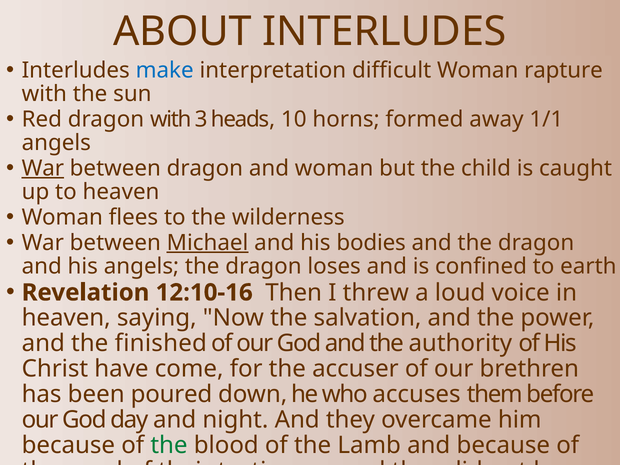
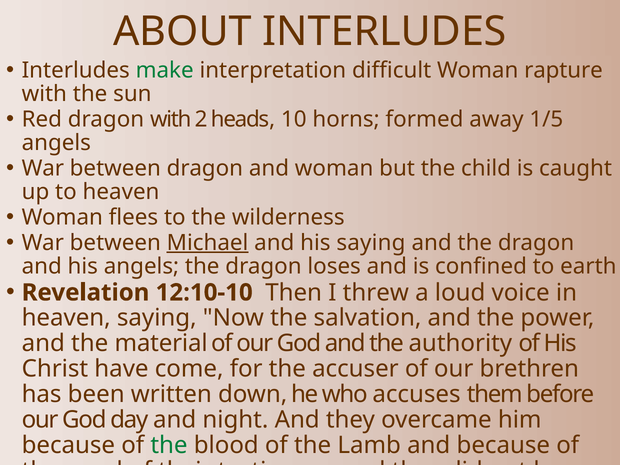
make colour: blue -> green
3: 3 -> 2
1/1: 1/1 -> 1/5
War at (43, 168) underline: present -> none
his bodies: bodies -> saying
12:10-16: 12:10-16 -> 12:10-10
finished: finished -> material
poured: poured -> written
